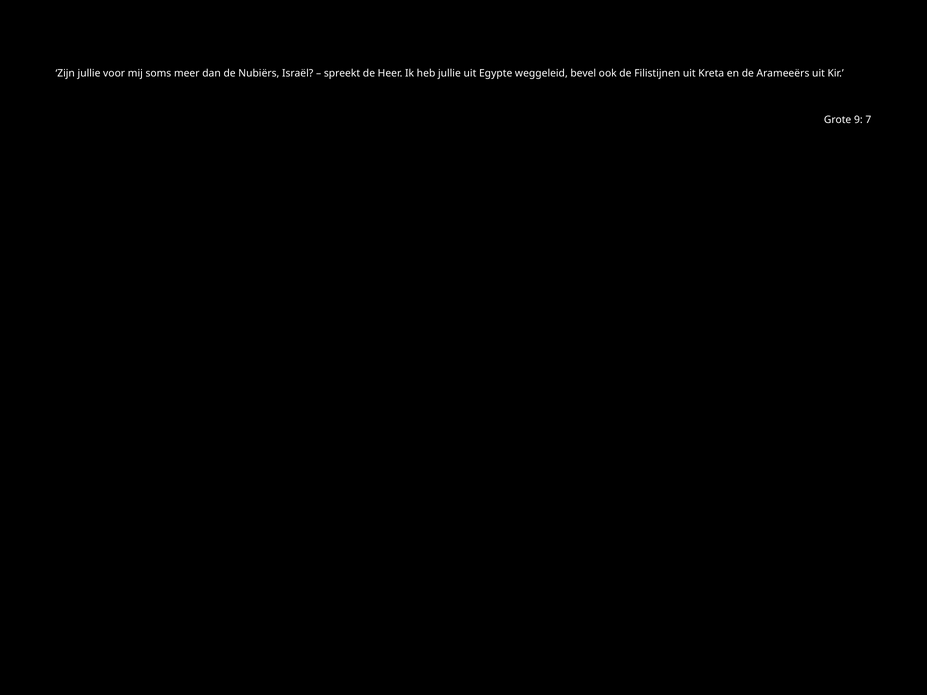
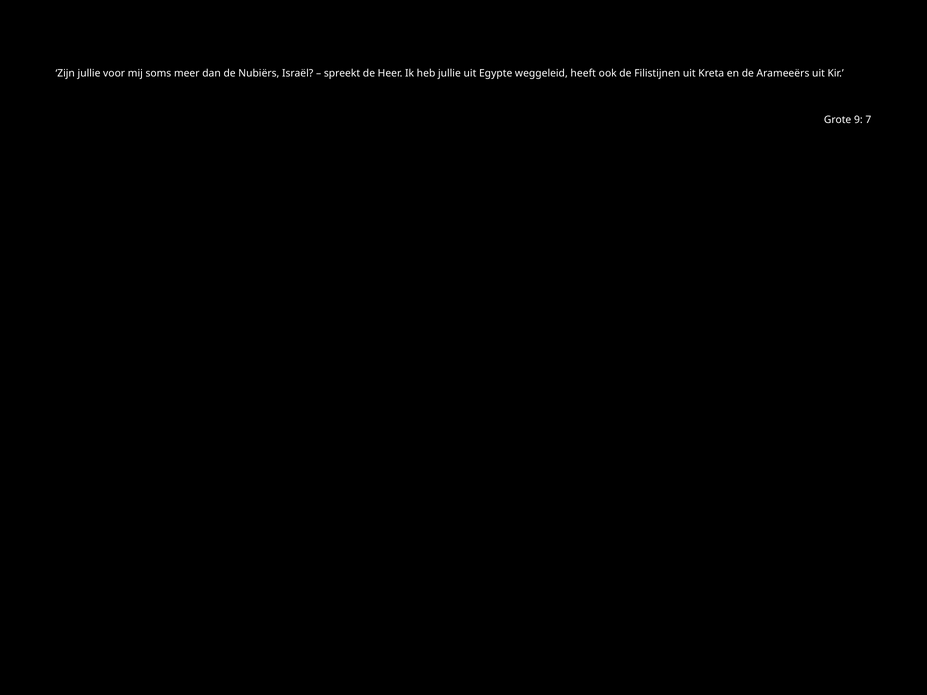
bevel: bevel -> heeft
